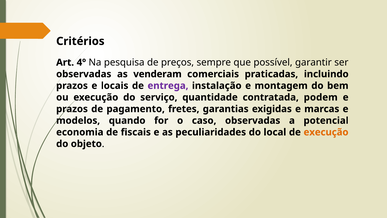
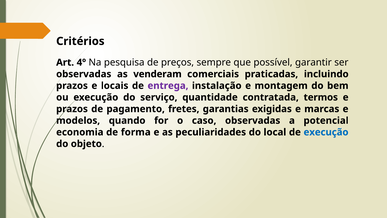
podem: podem -> termos
fiscais: fiscais -> forma
execução at (326, 132) colour: orange -> blue
